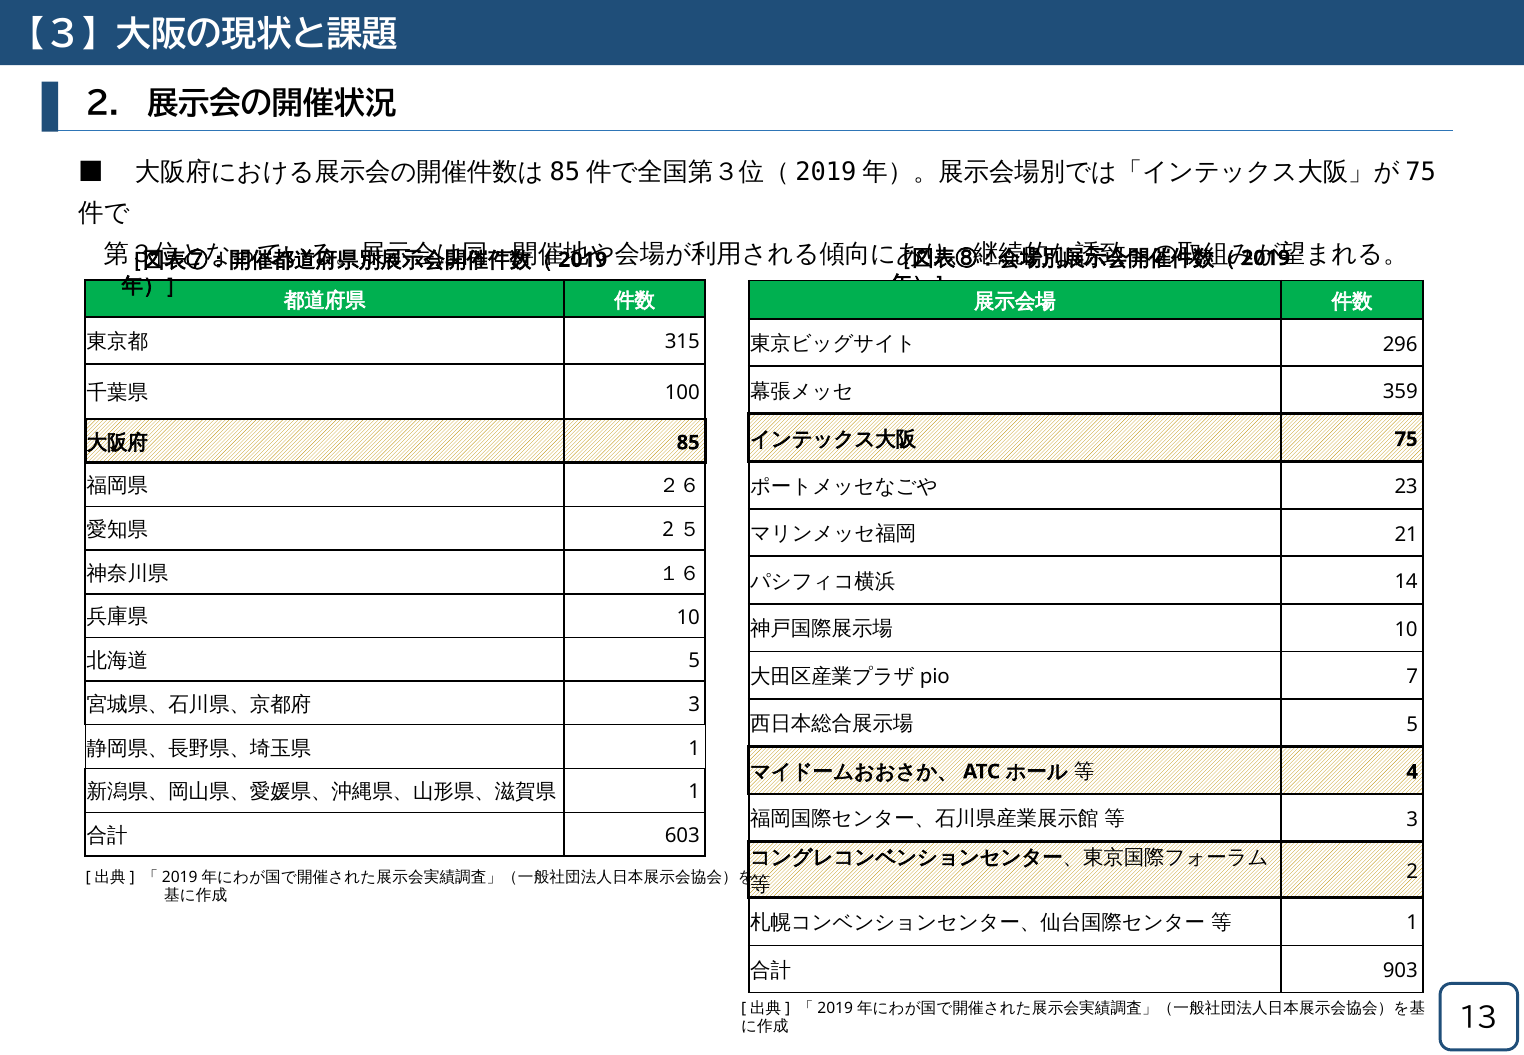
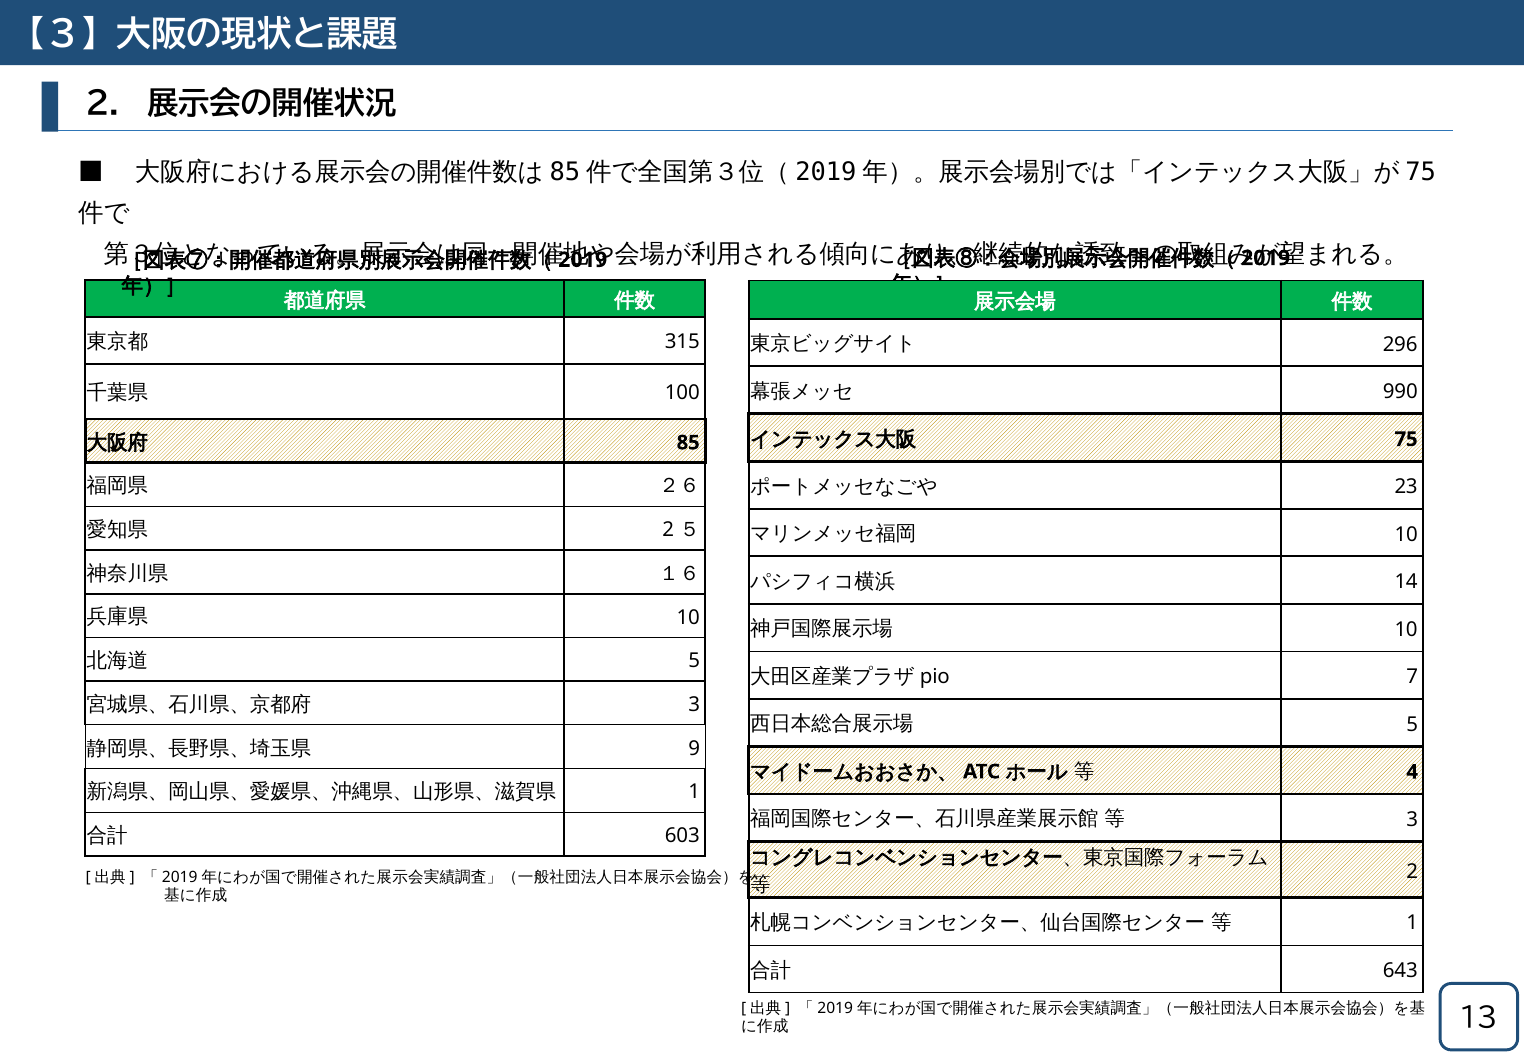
359: 359 -> 990
21 at (1406, 534): 21 -> 10
1 at (694, 749): 1 -> 9
903: 903 -> 643
